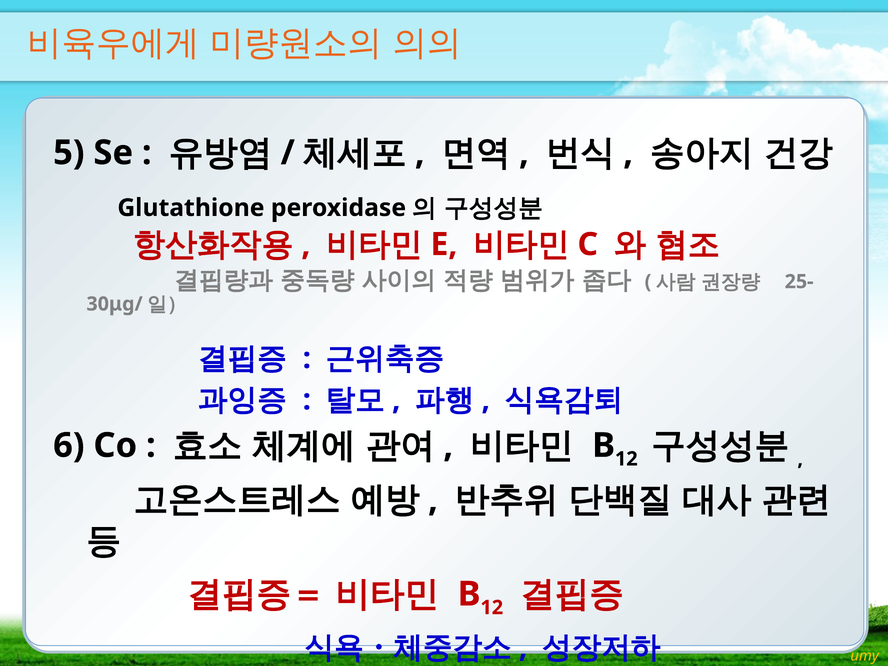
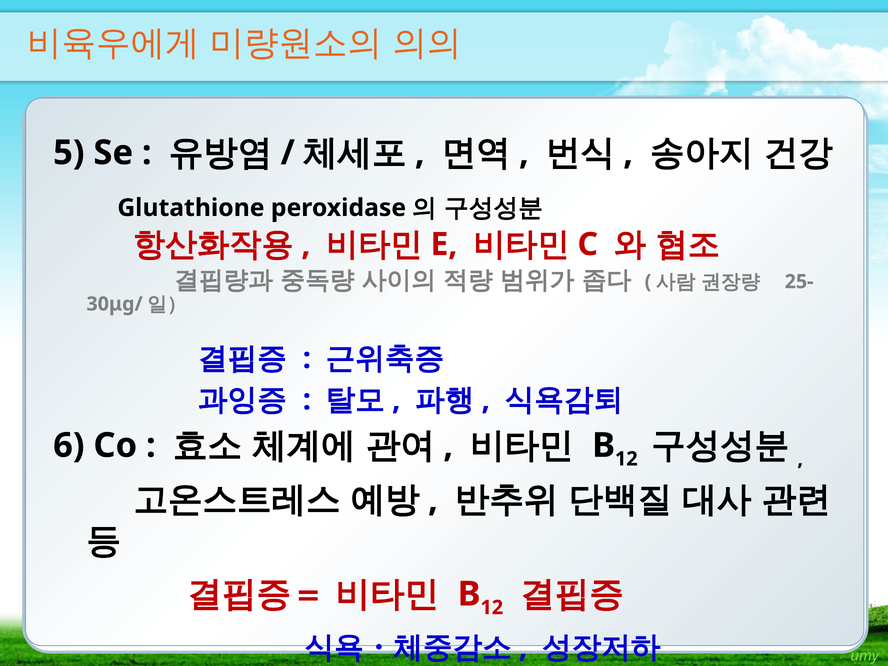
umy colour: yellow -> light green
